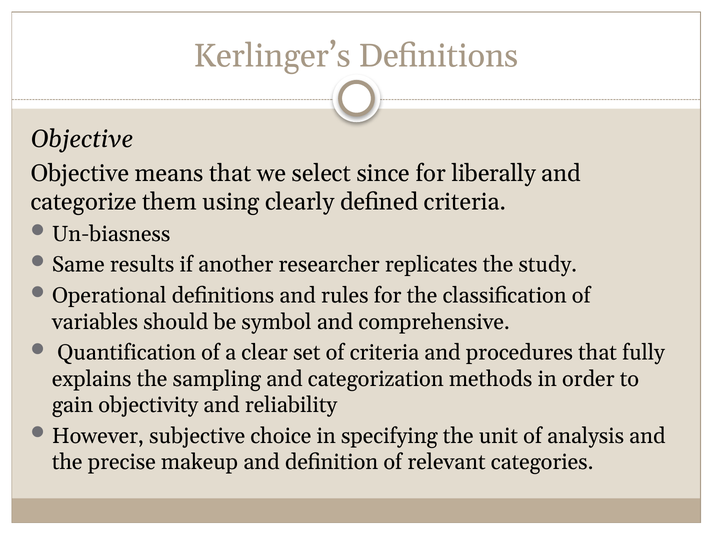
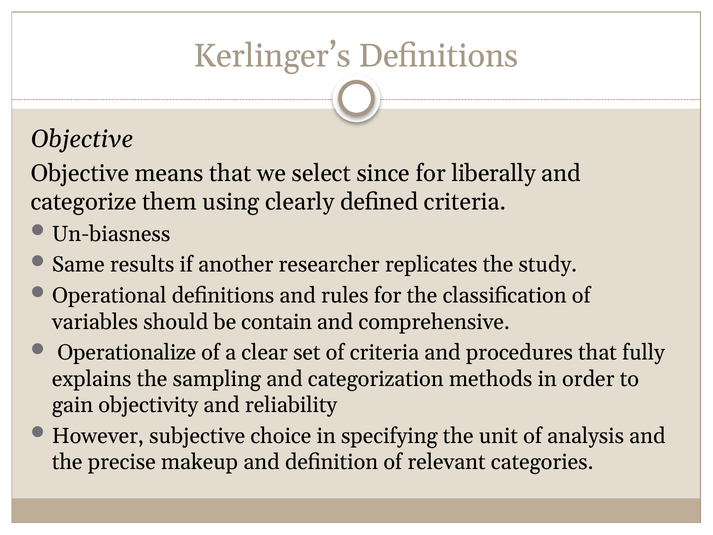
symbol: symbol -> contain
Quantification: Quantification -> Operationalize
